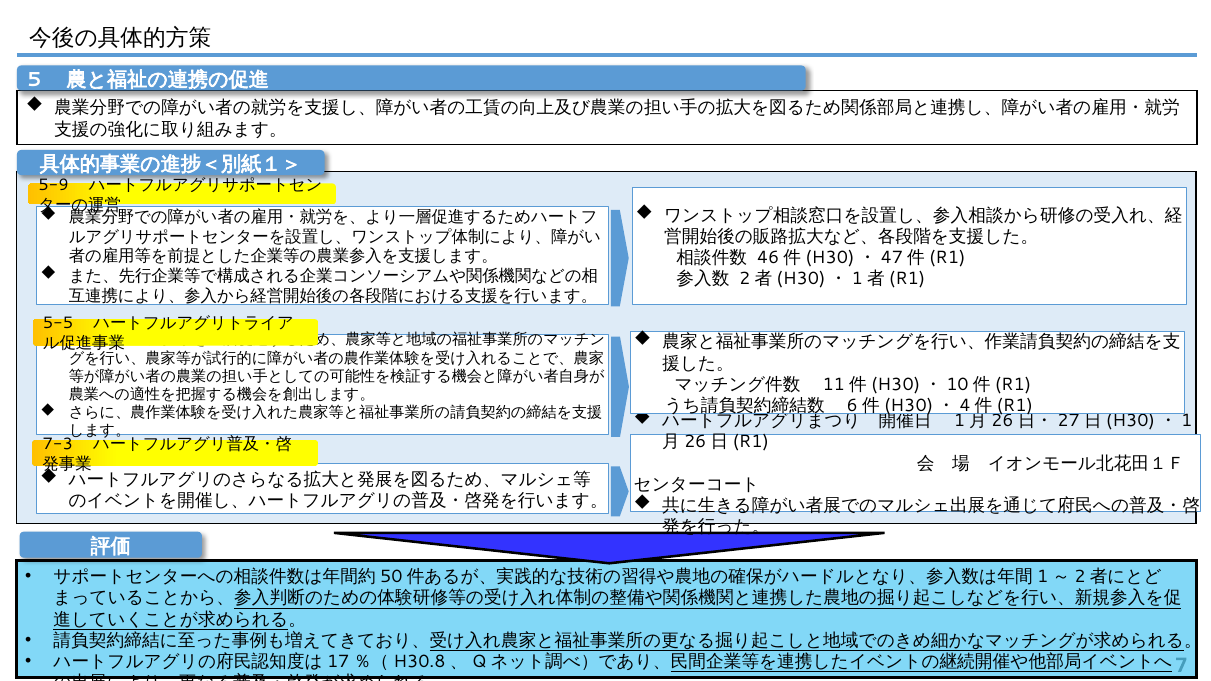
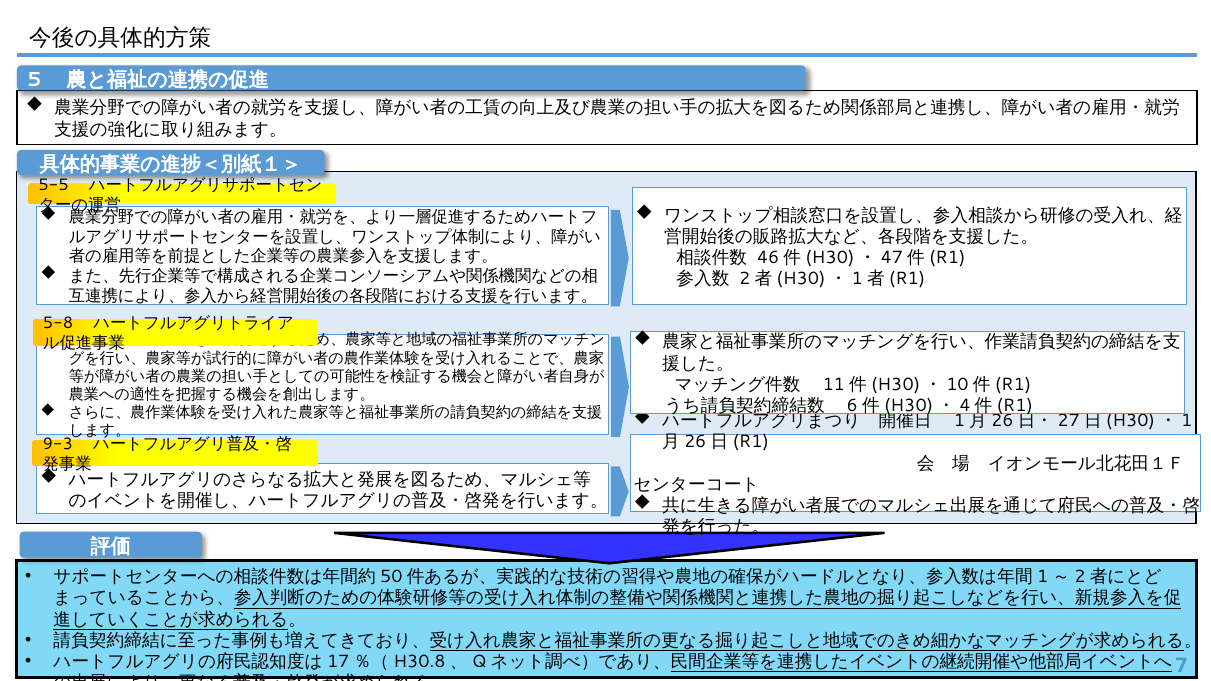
5-9: 5-9 -> 5-5
5-5: 5-5 -> 5-8
7-3: 7-3 -> 9-3
